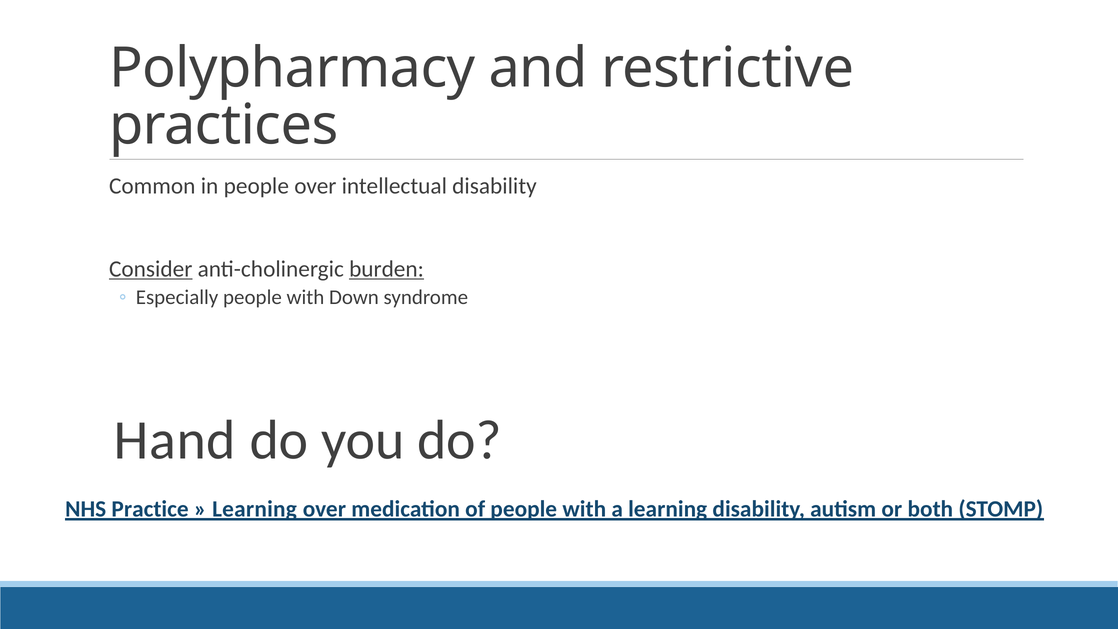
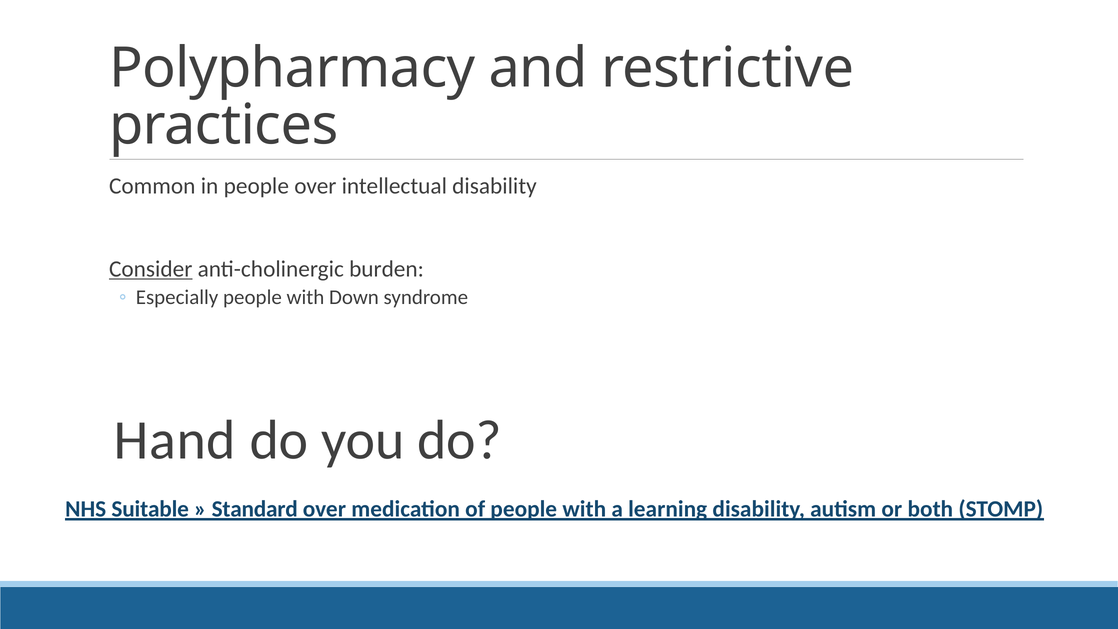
burden underline: present -> none
Practice: Practice -> Suitable
Learning at (255, 509): Learning -> Standard
